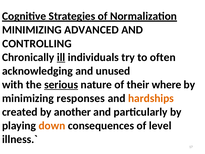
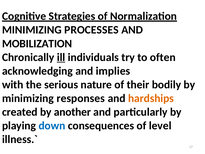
ADVANCED: ADVANCED -> PROCESSES
CONTROLLING: CONTROLLING -> MOBILIZATION
unused: unused -> implies
serious underline: present -> none
where: where -> bodily
down colour: orange -> blue
